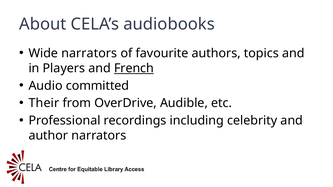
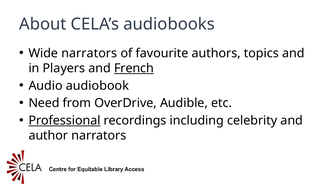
committed: committed -> audiobook
Their: Their -> Need
Professional underline: none -> present
